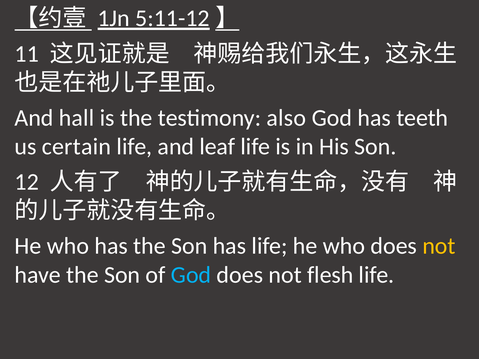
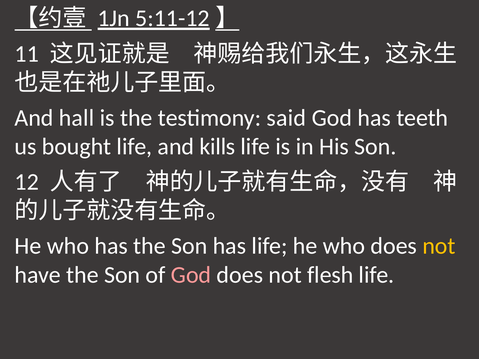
also: also -> said
certain: certain -> bought
leaf: leaf -> kills
God at (191, 275) colour: light blue -> pink
